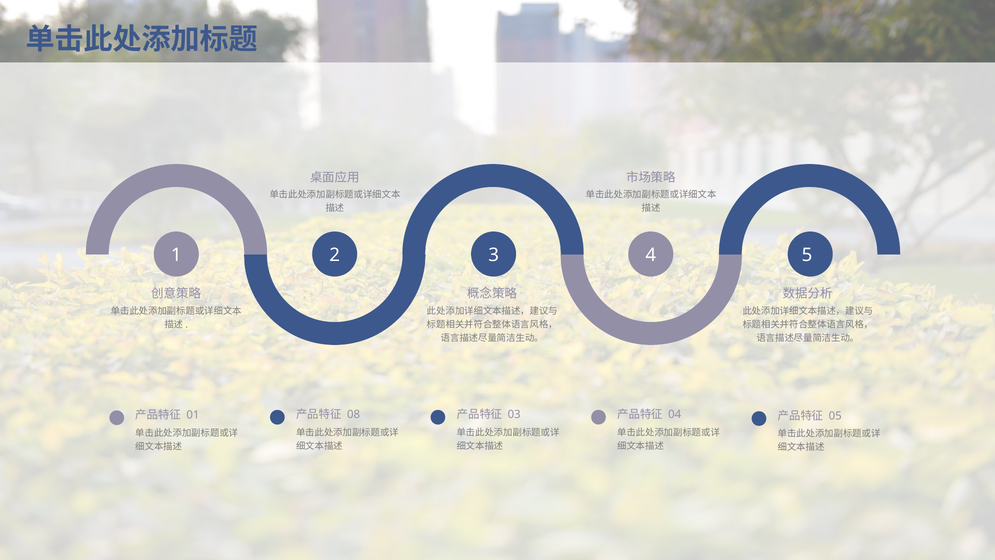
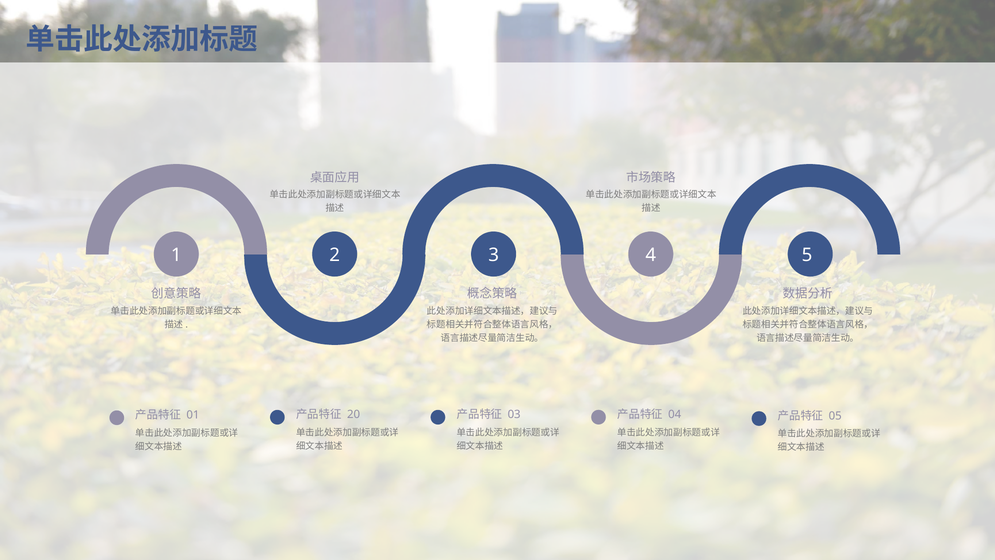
08: 08 -> 20
